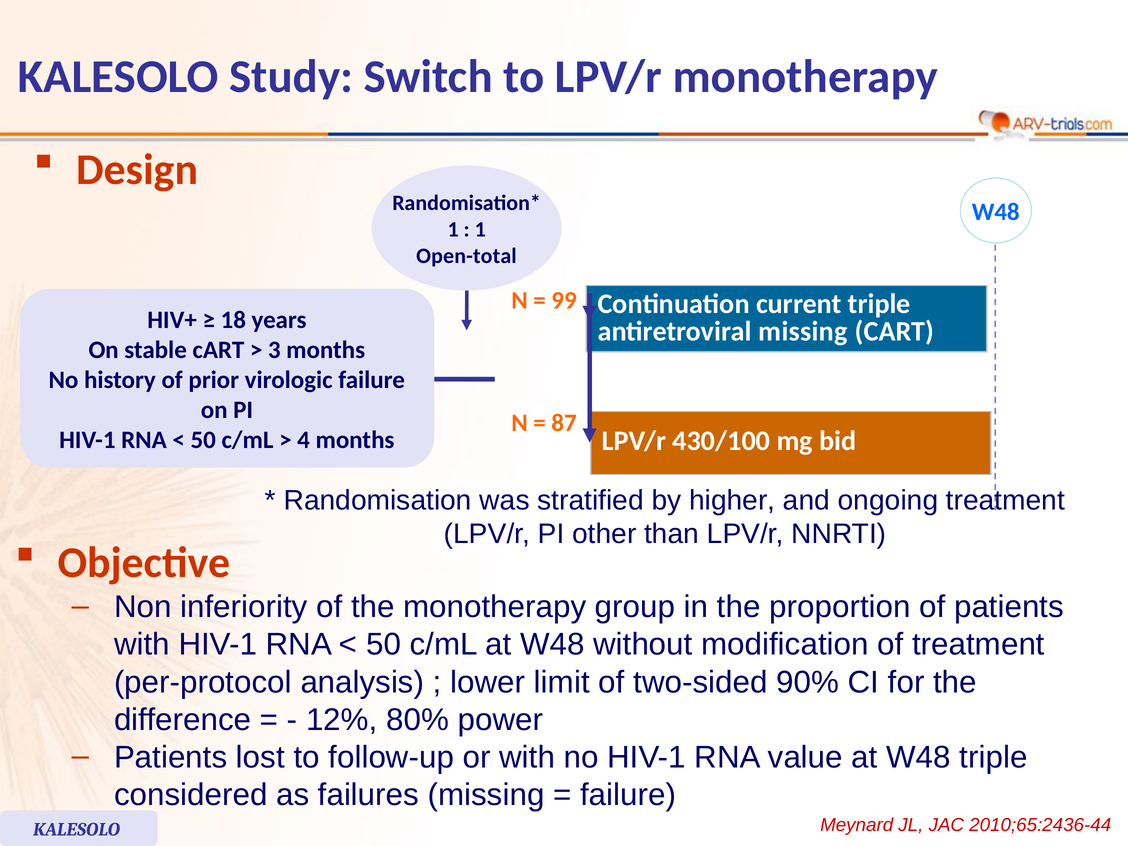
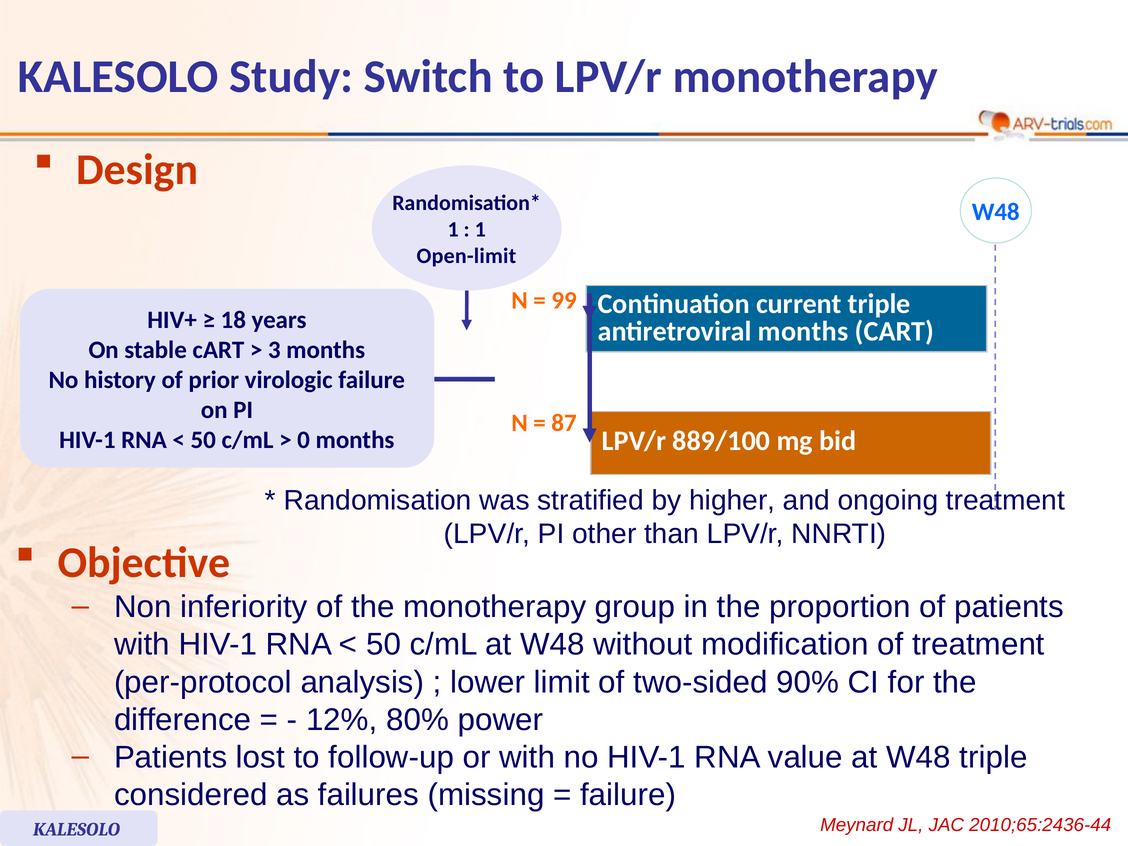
Open-total: Open-total -> Open-limit
antiretroviral missing: missing -> months
430/100: 430/100 -> 889/100
4: 4 -> 0
